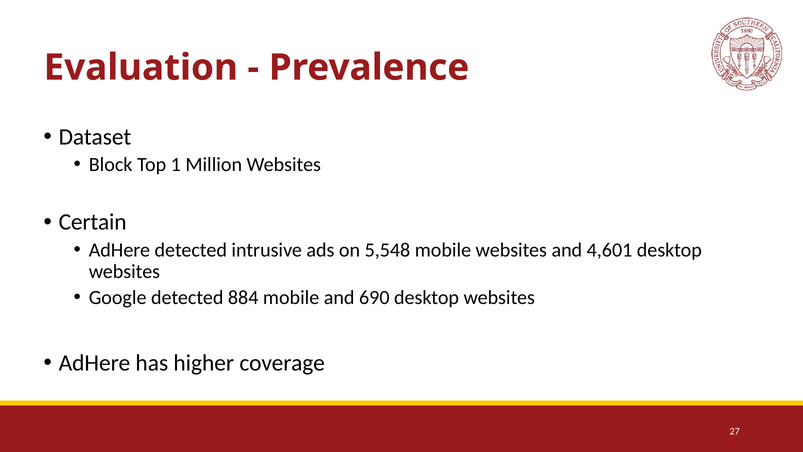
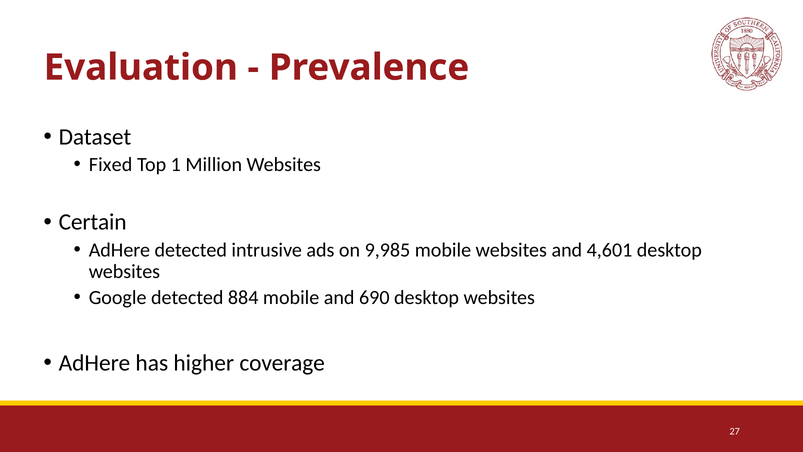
Block: Block -> Fixed
5,548: 5,548 -> 9,985
